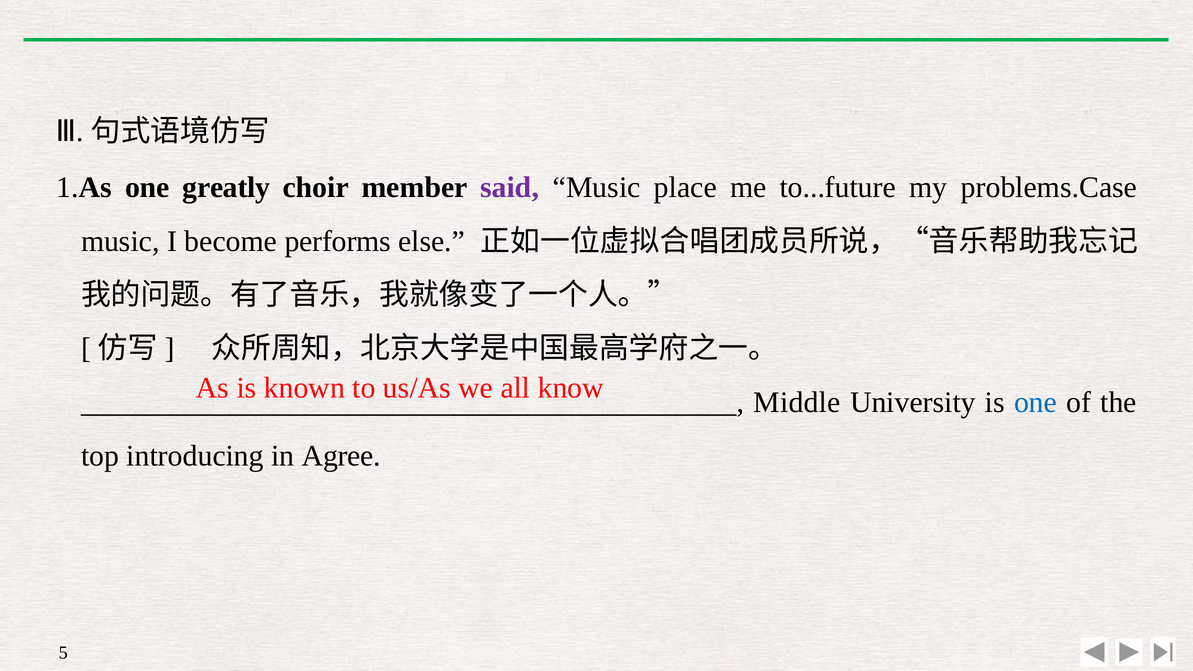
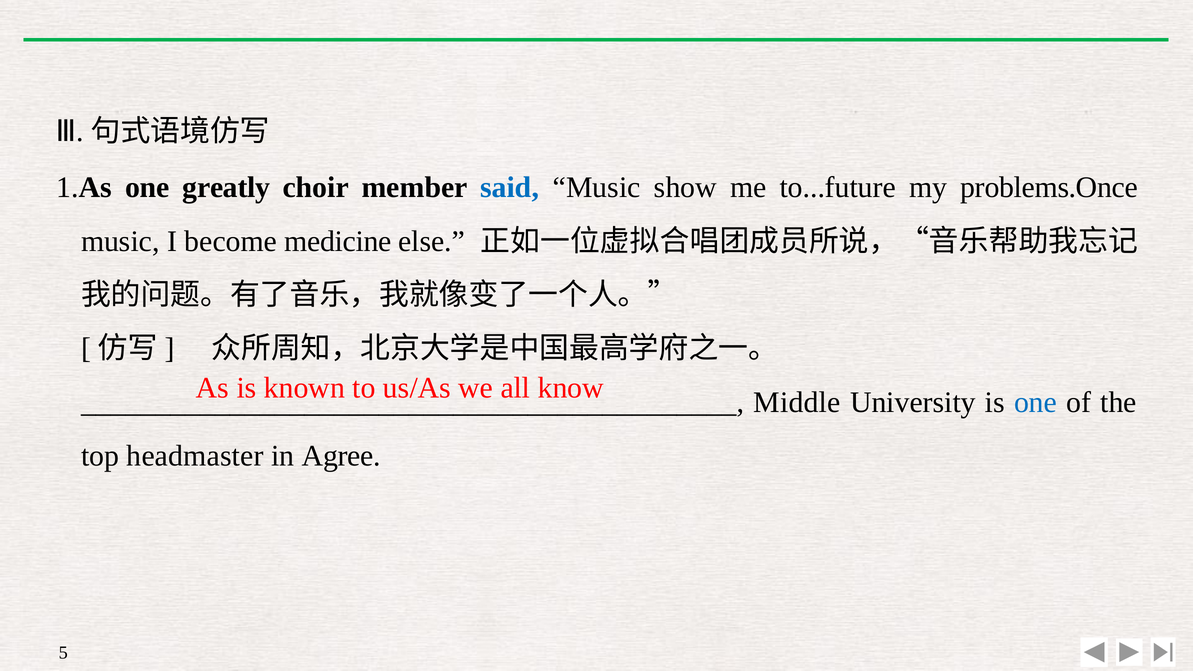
said colour: purple -> blue
place: place -> show
problems.Case: problems.Case -> problems.Once
performs: performs -> medicine
introducing: introducing -> headmaster
